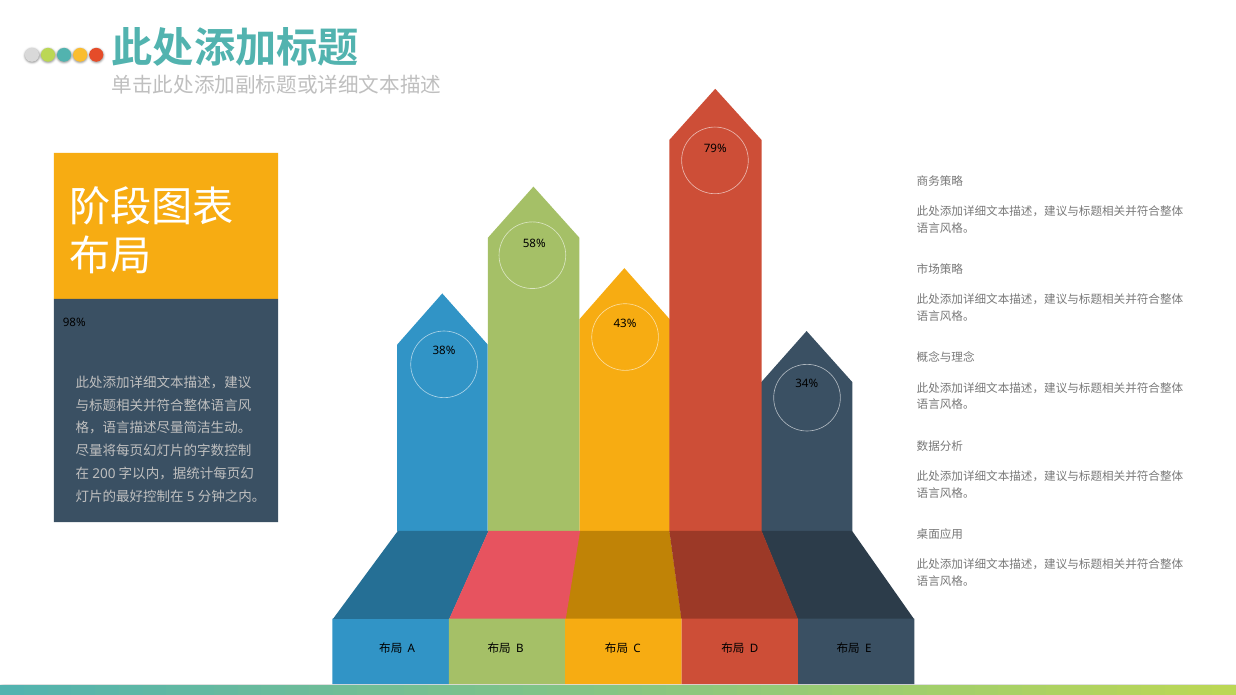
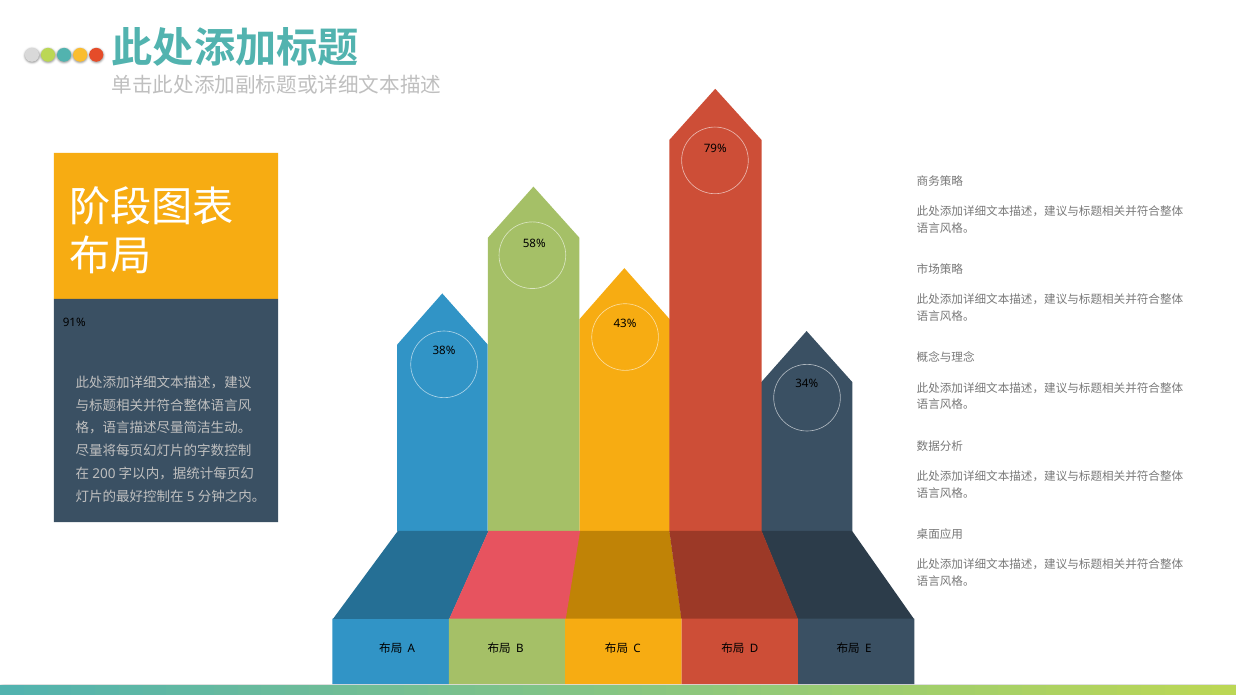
98%: 98% -> 91%
